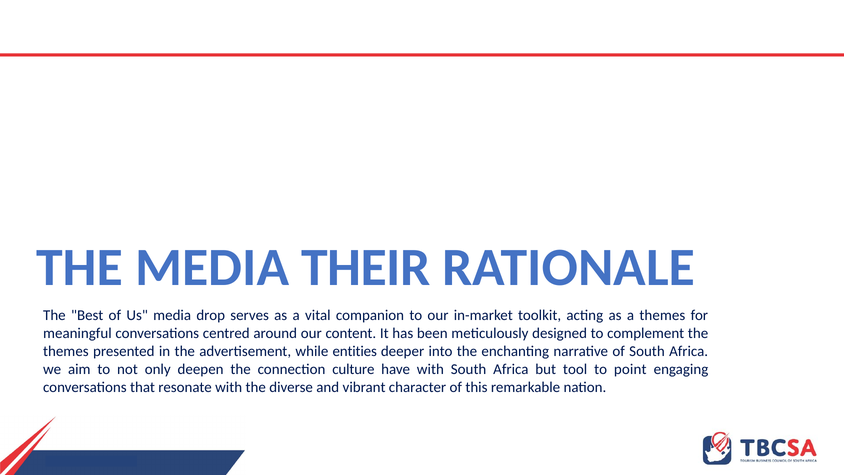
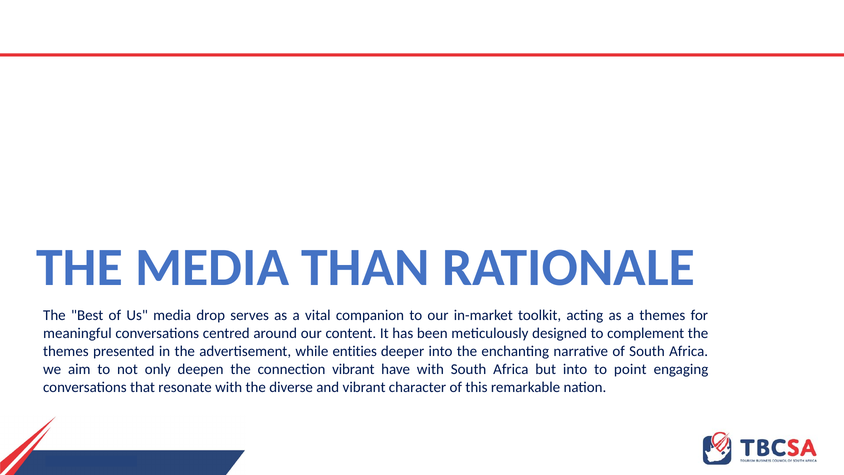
THEIR: THEIR -> THAN
connection culture: culture -> vibrant
but tool: tool -> into
